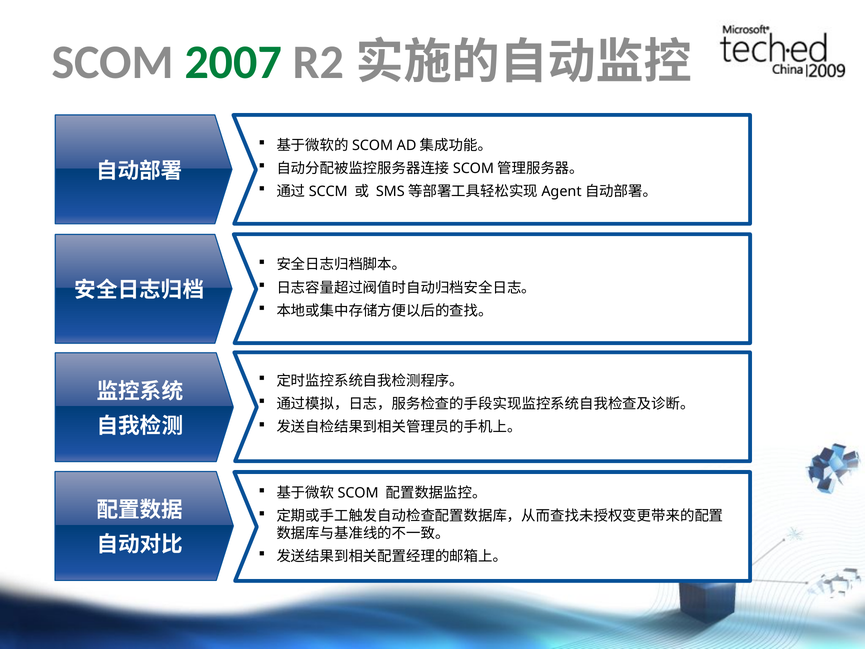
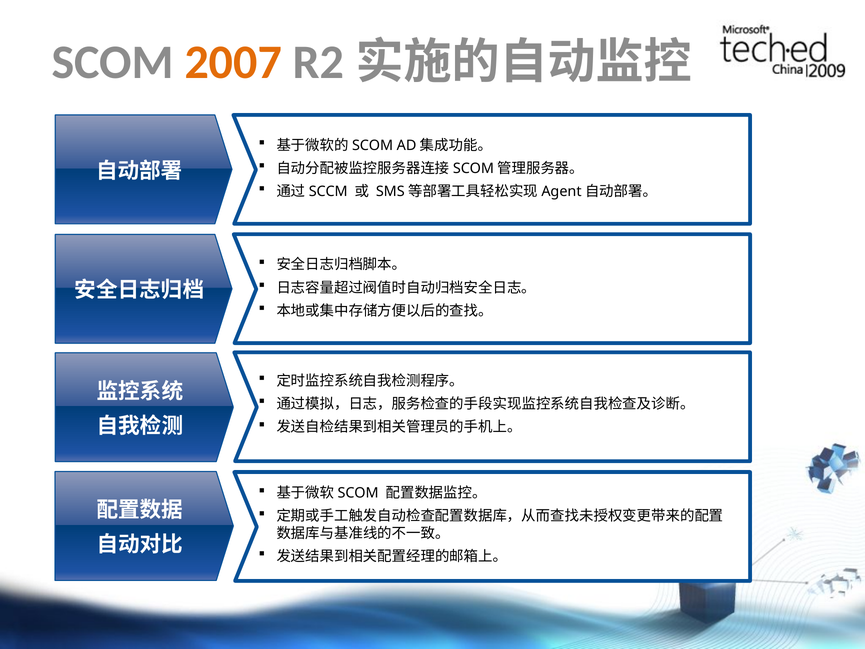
2007 colour: green -> orange
